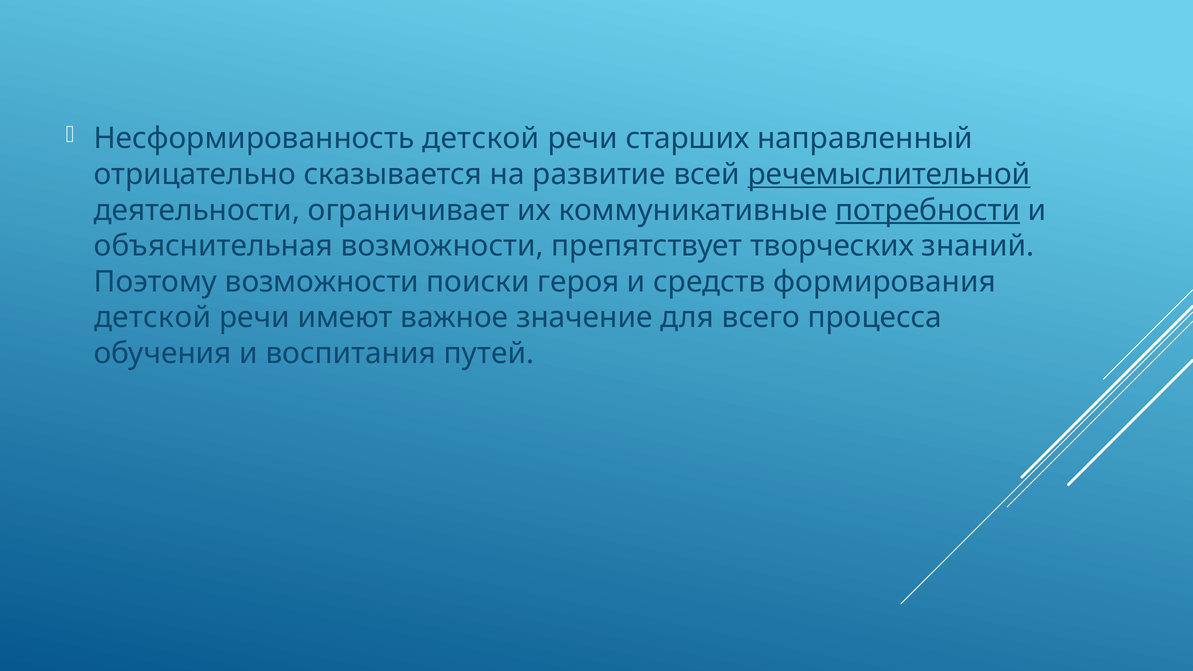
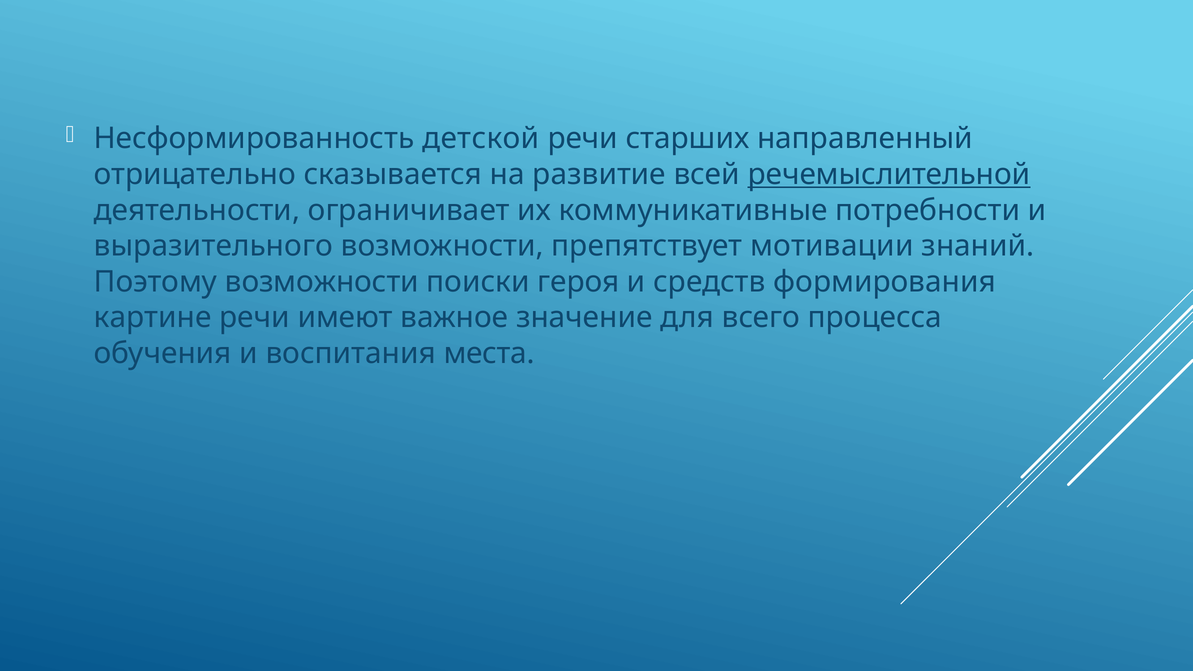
потребности underline: present -> none
объяснительная: объяснительная -> выразительного
творческих: творческих -> мотивации
детской at (153, 318): детской -> картине
путей: путей -> места
